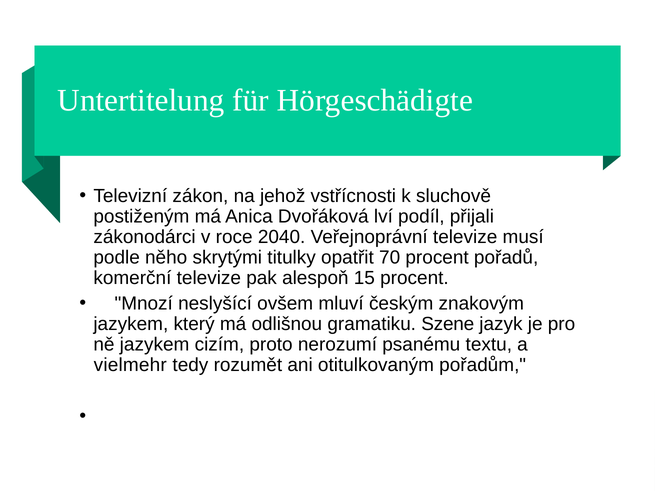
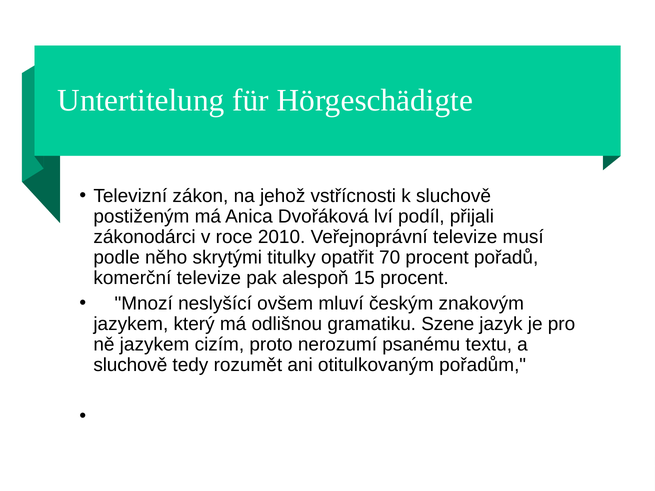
2040: 2040 -> 2010
vielmehr at (130, 365): vielmehr -> sluchově
